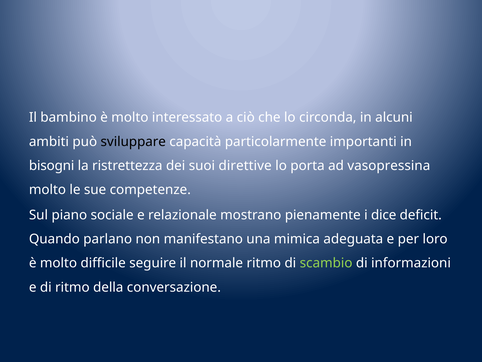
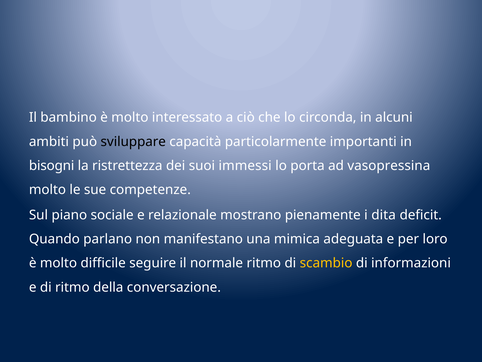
direttive: direttive -> immessi
dice: dice -> dita
scambio colour: light green -> yellow
